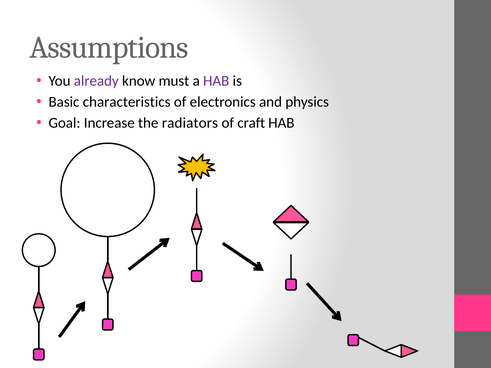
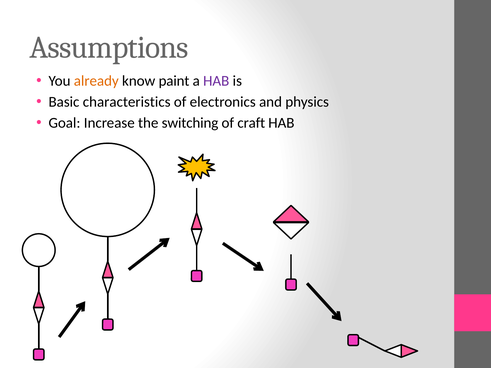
already colour: purple -> orange
must: must -> paint
radiators: radiators -> switching
